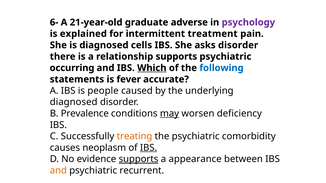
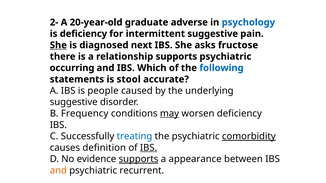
6-: 6- -> 2-
21-year-old: 21-year-old -> 20-year-old
psychology colour: purple -> blue
is explained: explained -> deficiency
intermittent treatment: treatment -> suggestive
She at (58, 45) underline: none -> present
cells: cells -> next
asks disorder: disorder -> fructose
Which underline: present -> none
fever: fever -> stool
diagnosed at (74, 102): diagnosed -> suggestive
Prevalence: Prevalence -> Frequency
treating colour: orange -> blue
comorbidity underline: none -> present
neoplasm: neoplasm -> definition
